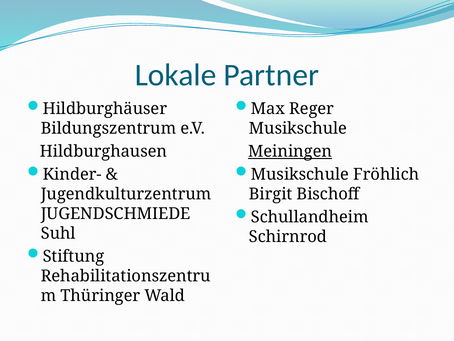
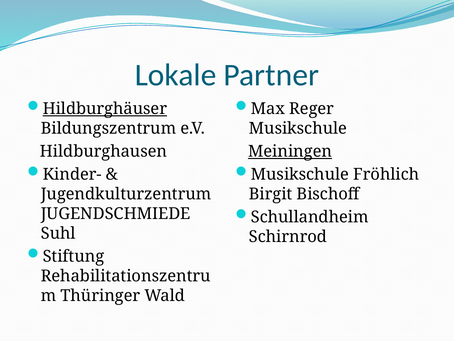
Hildburghäuser underline: none -> present
